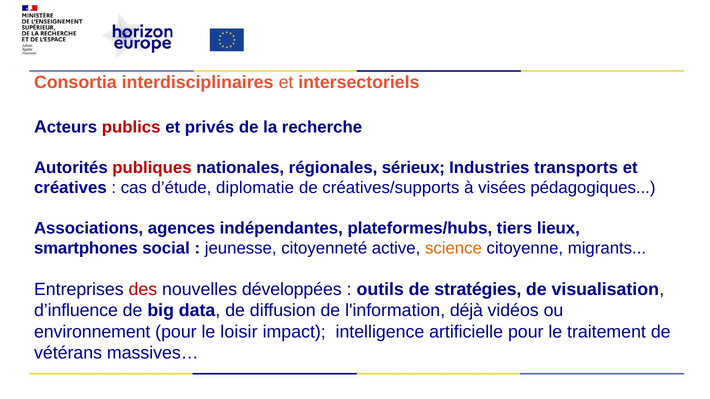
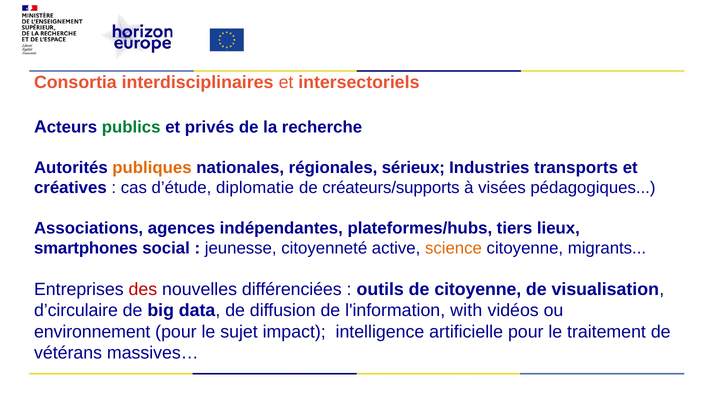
publics colour: red -> green
publiques colour: red -> orange
créatives/supports: créatives/supports -> créateurs/supports
développées: développées -> différenciées
de stratégies: stratégies -> citoyenne
d’influence: d’influence -> d’circulaire
déjà: déjà -> with
loisir: loisir -> sujet
